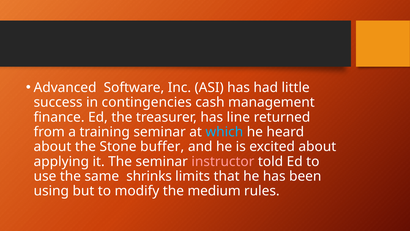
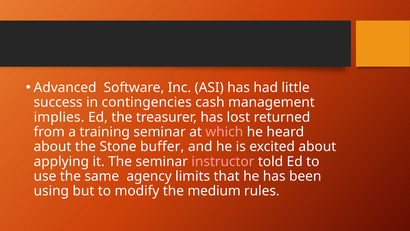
finance: finance -> implies
line: line -> lost
which colour: light blue -> pink
shrinks: shrinks -> agency
